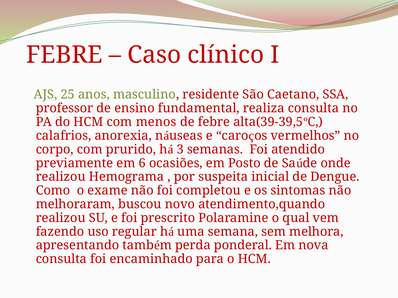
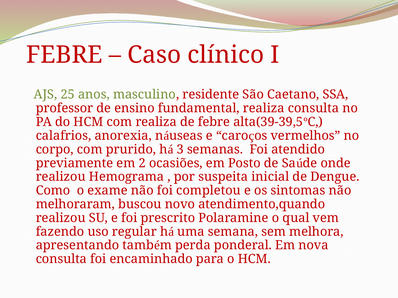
com menos: menos -> realiza
6: 6 -> 2
